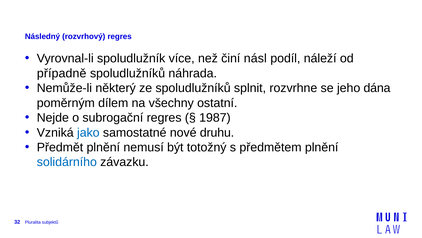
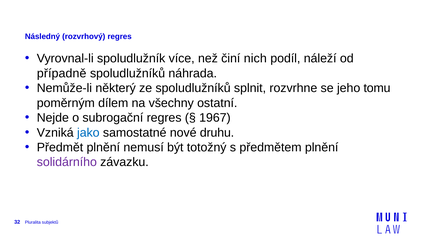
násl: násl -> nich
dána: dána -> tomu
1987: 1987 -> 1967
solidárního colour: blue -> purple
